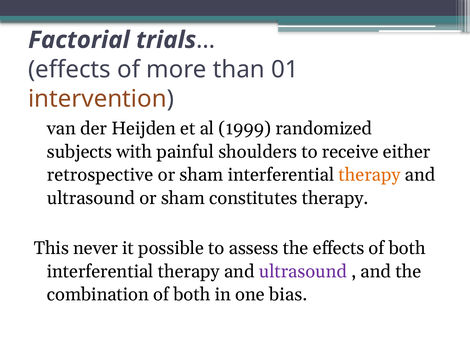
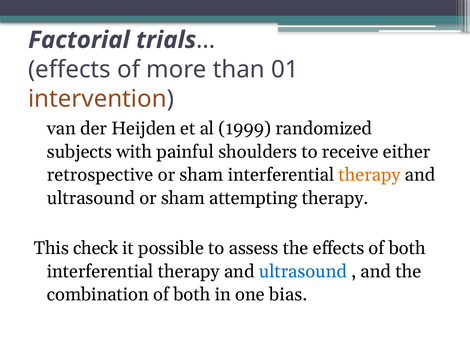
constitutes: constitutes -> attempting
never: never -> check
ultrasound at (303, 272) colour: purple -> blue
